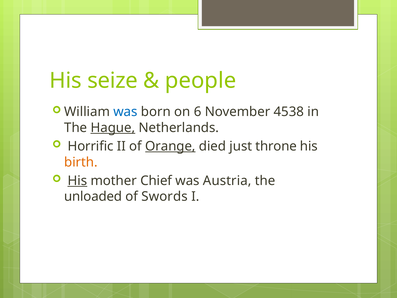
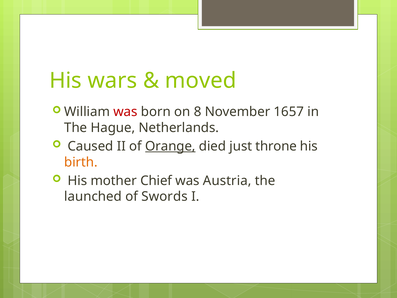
seize: seize -> wars
people: people -> moved
was at (125, 112) colour: blue -> red
6: 6 -> 8
4538: 4538 -> 1657
Hague underline: present -> none
Horrific: Horrific -> Caused
His at (77, 181) underline: present -> none
unloaded: unloaded -> launched
